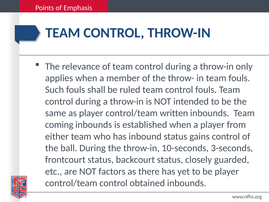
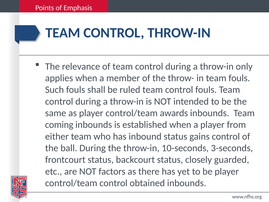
written: written -> awards
